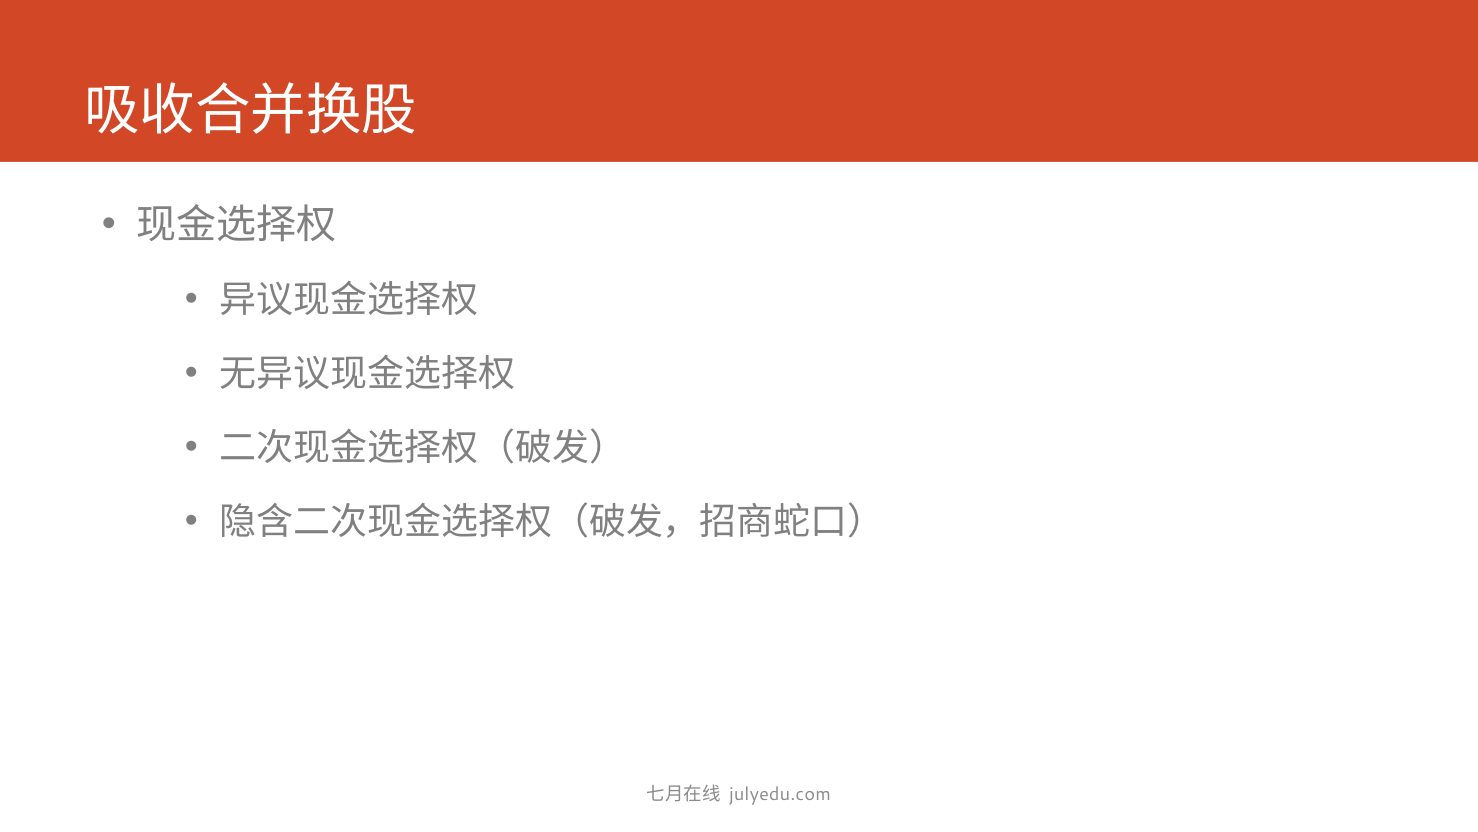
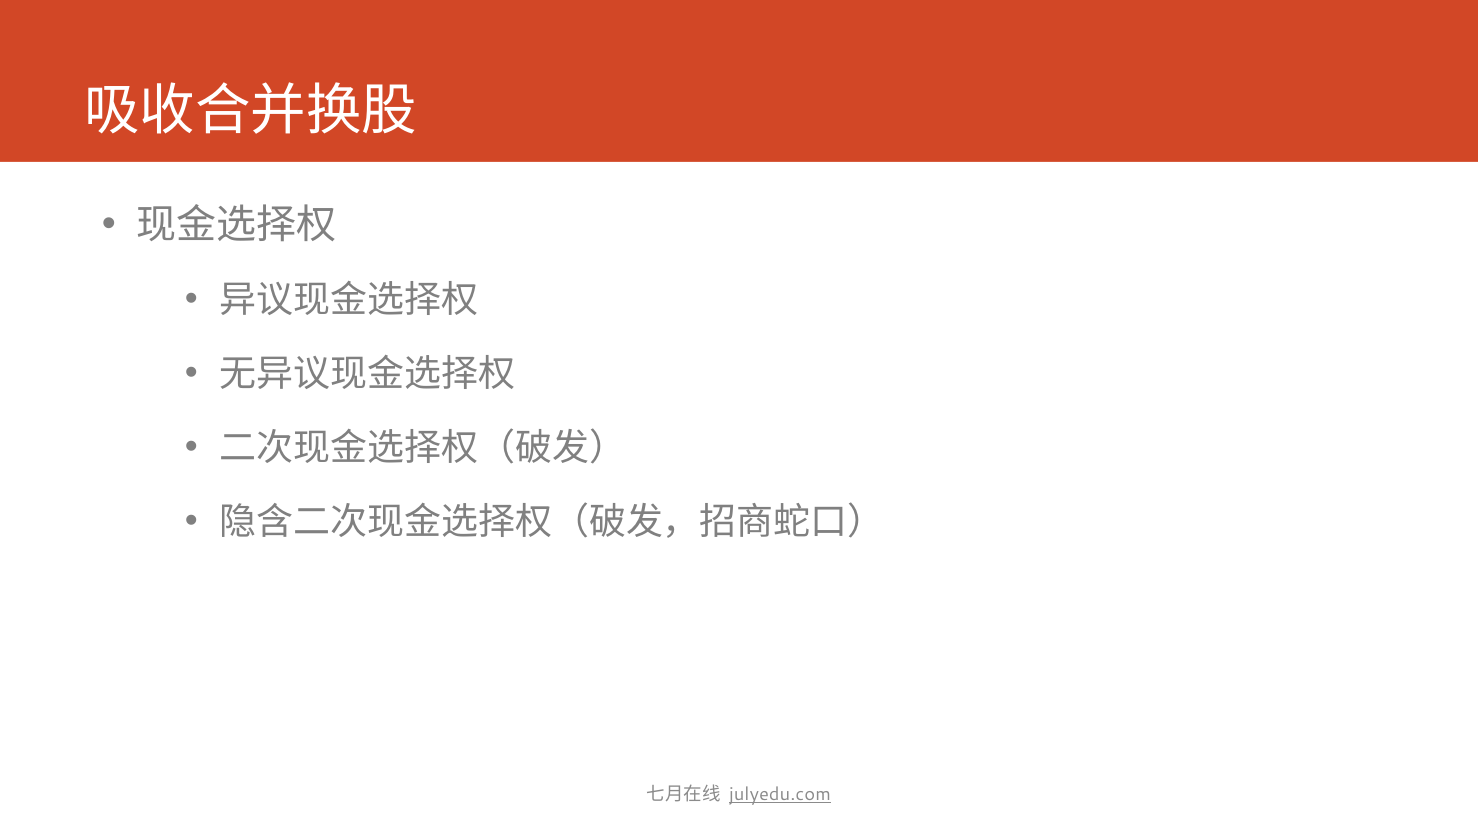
julyedu.com underline: none -> present
